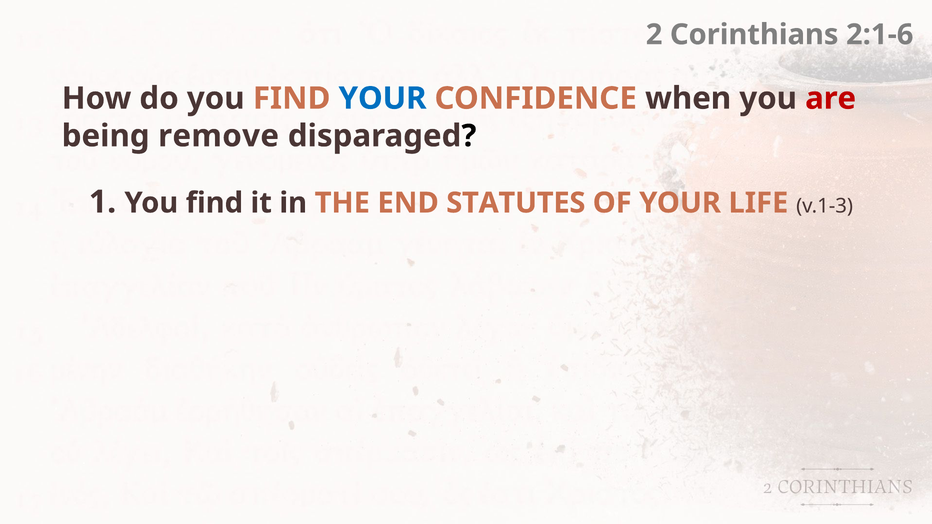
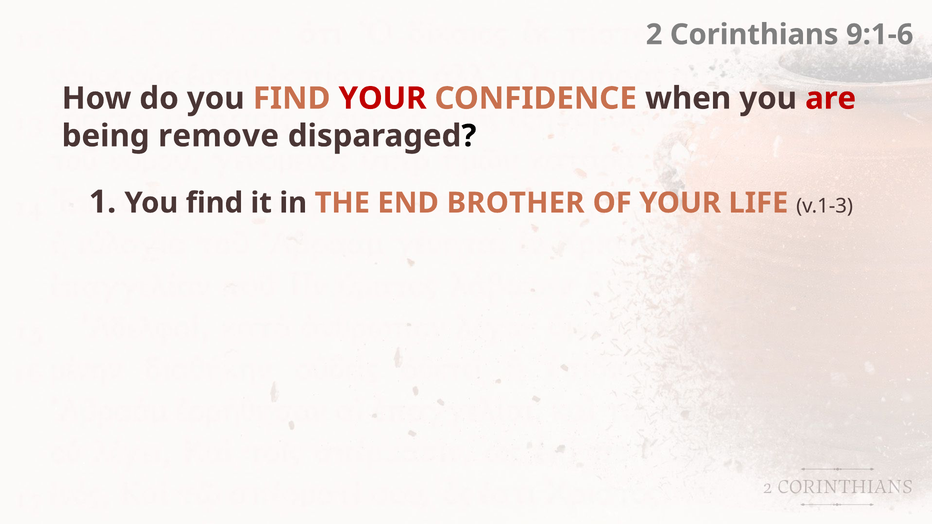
2:1-6: 2:1-6 -> 9:1-6
YOUR at (383, 98) colour: blue -> red
STATUTES: STATUTES -> BROTHER
